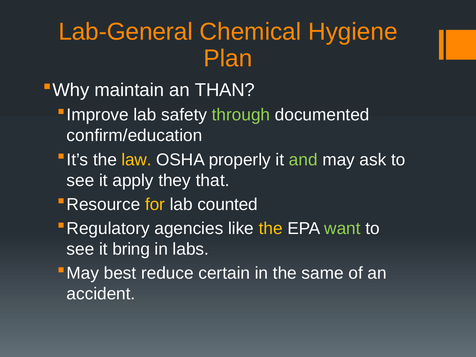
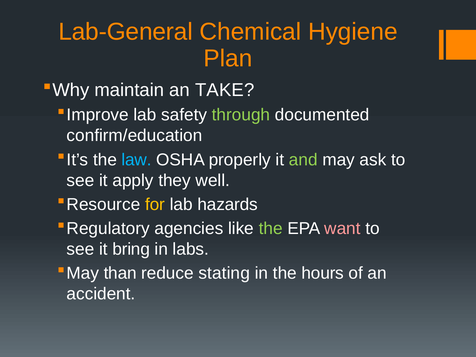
THAN: THAN -> TAKE
law colour: yellow -> light blue
that: that -> well
counted: counted -> hazards
the at (271, 229) colour: yellow -> light green
want colour: light green -> pink
best: best -> than
certain: certain -> stating
same: same -> hours
